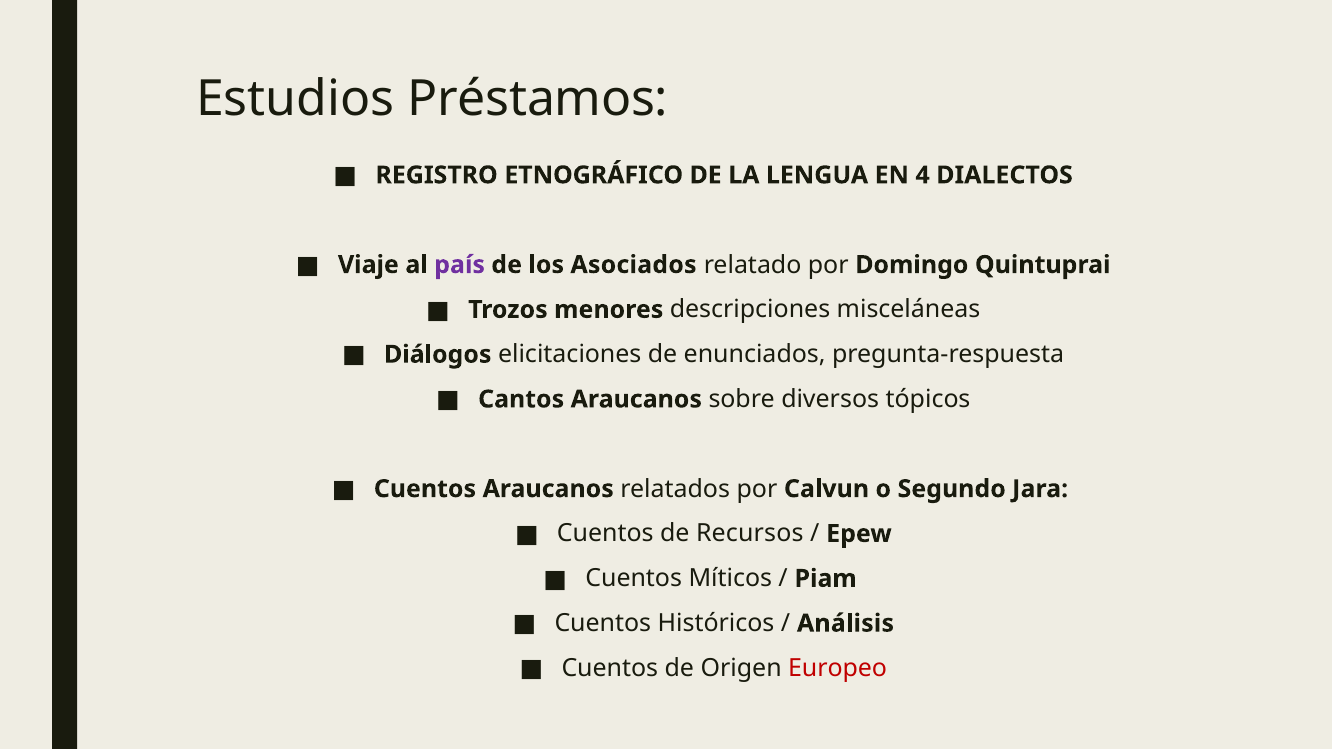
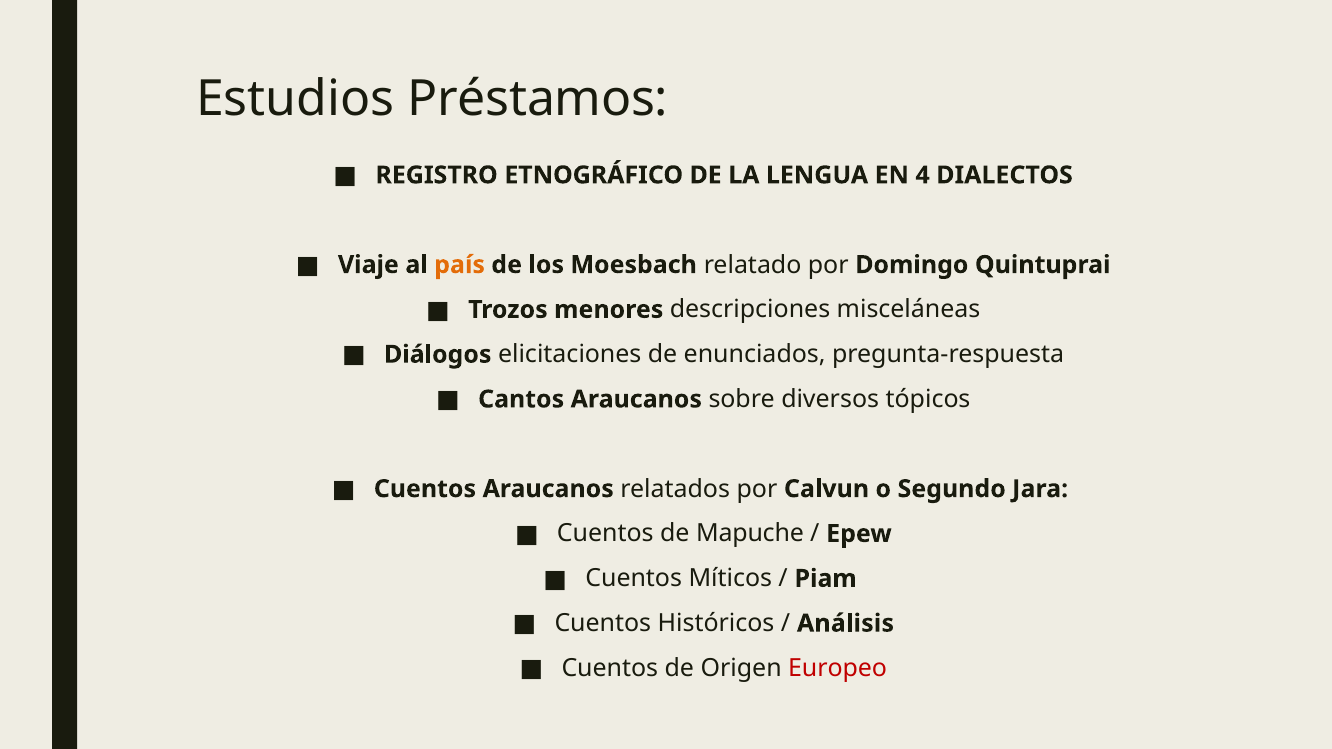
país colour: purple -> orange
Asociados: Asociados -> Moesbach
Recursos: Recursos -> Mapuche
